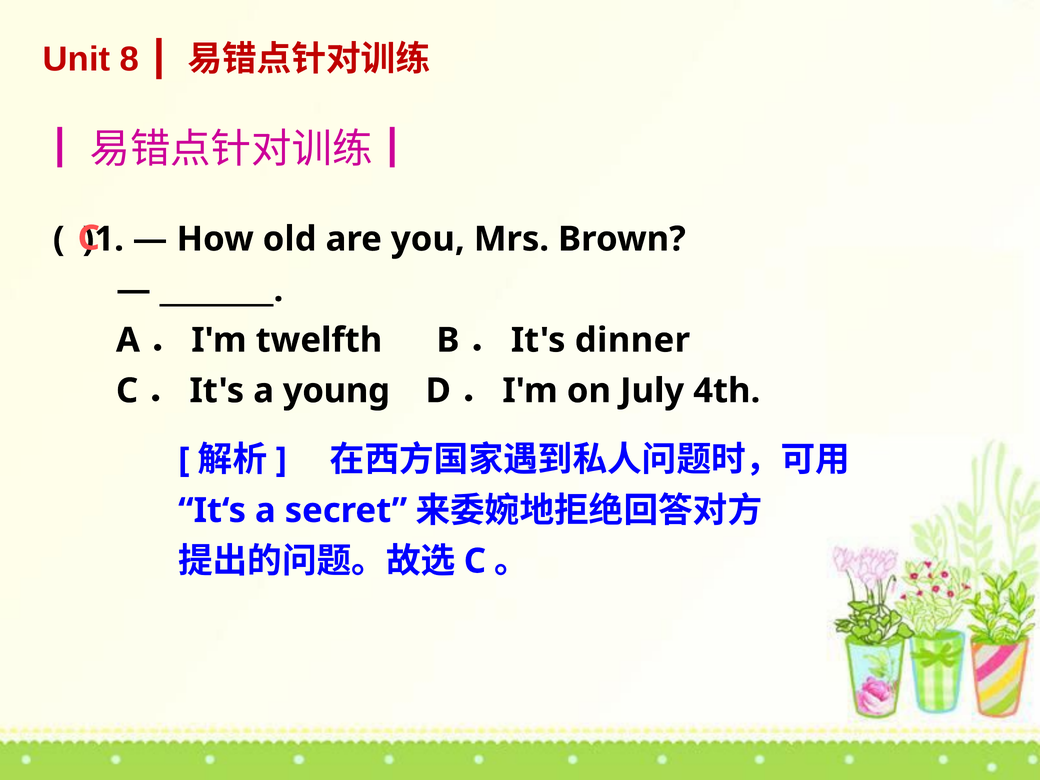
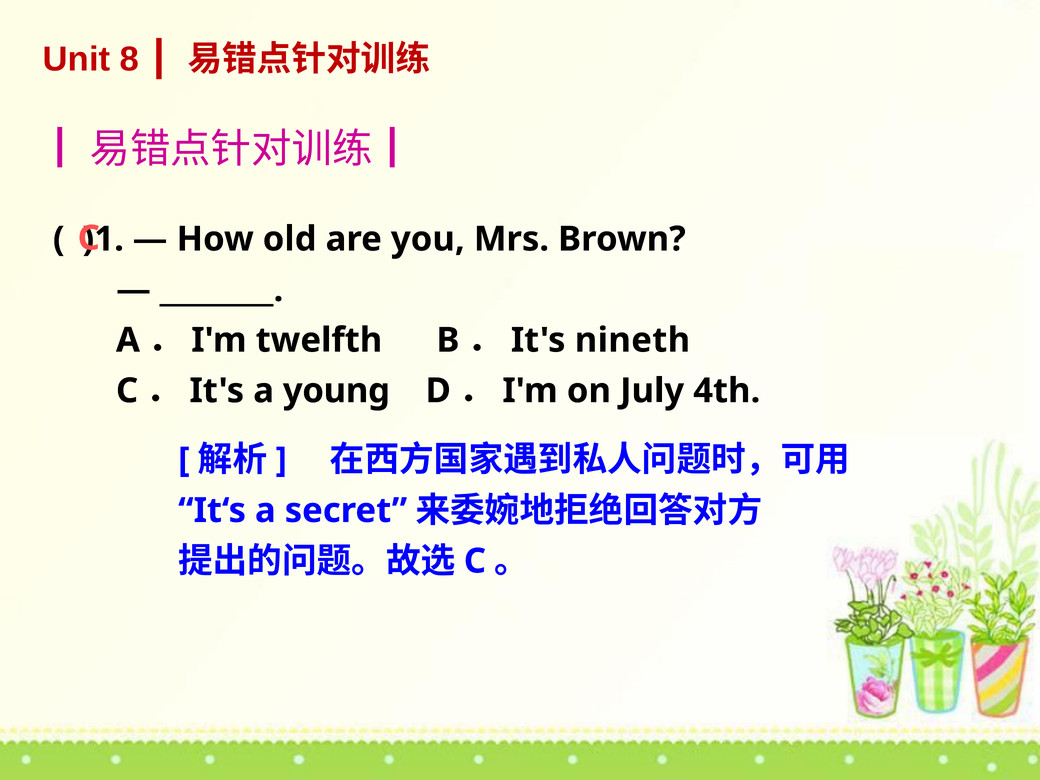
dinner: dinner -> nineth
